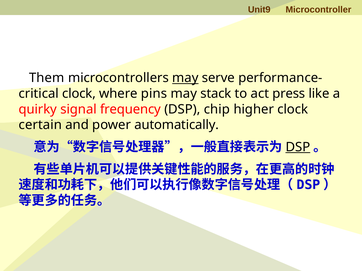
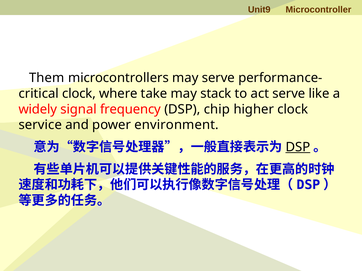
may at (185, 78) underline: present -> none
pins: pins -> take
act press: press -> serve
quirky: quirky -> widely
certain: certain -> service
automatically: automatically -> environment
